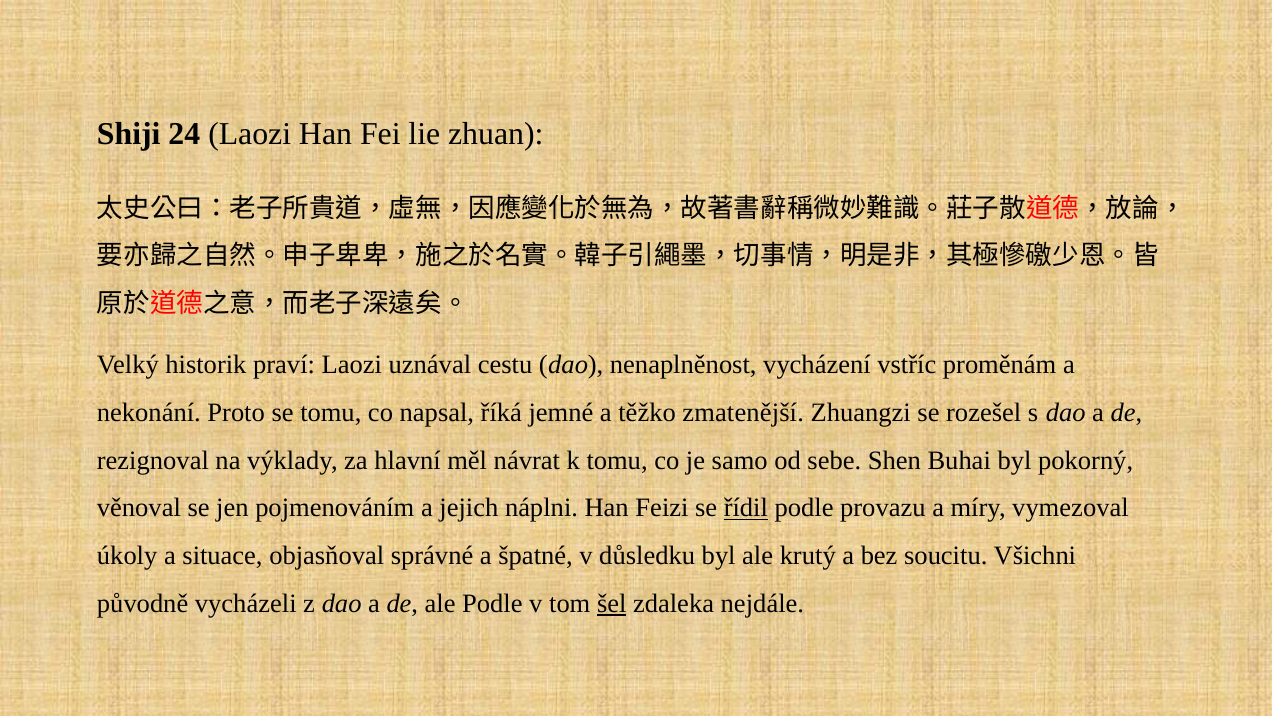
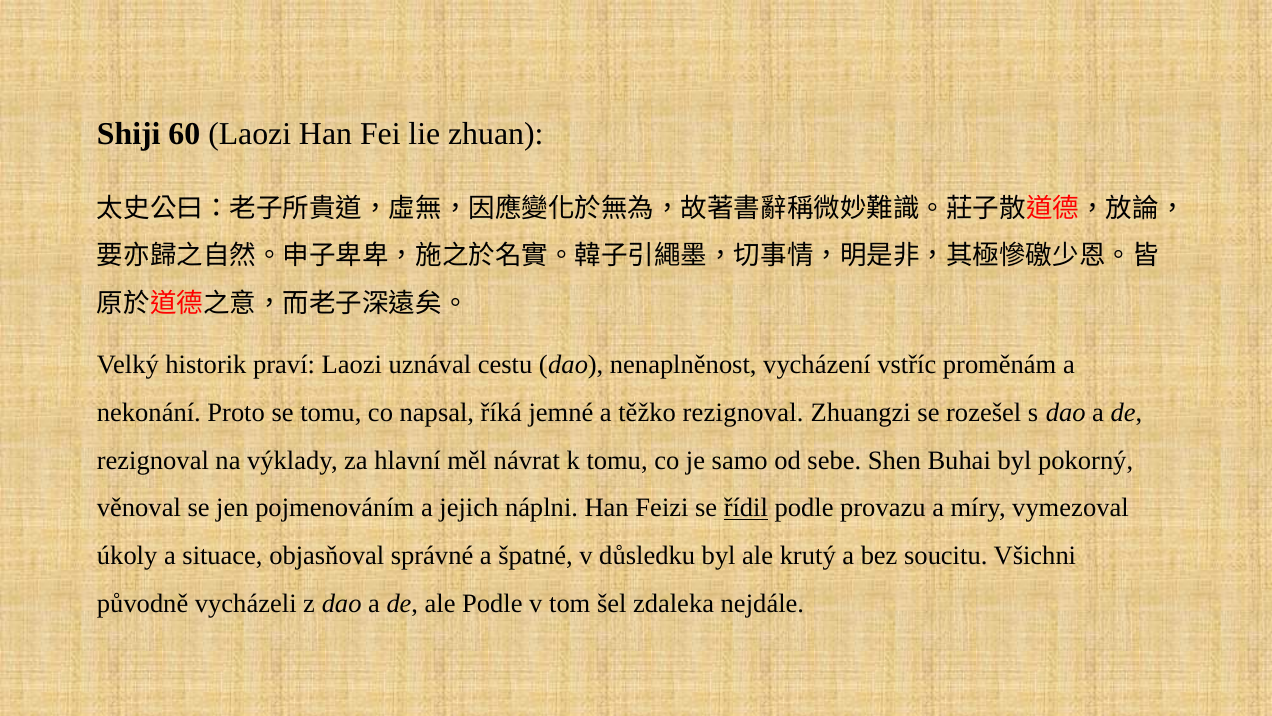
24: 24 -> 60
těžko zmatenější: zmatenější -> rezignoval
šel underline: present -> none
